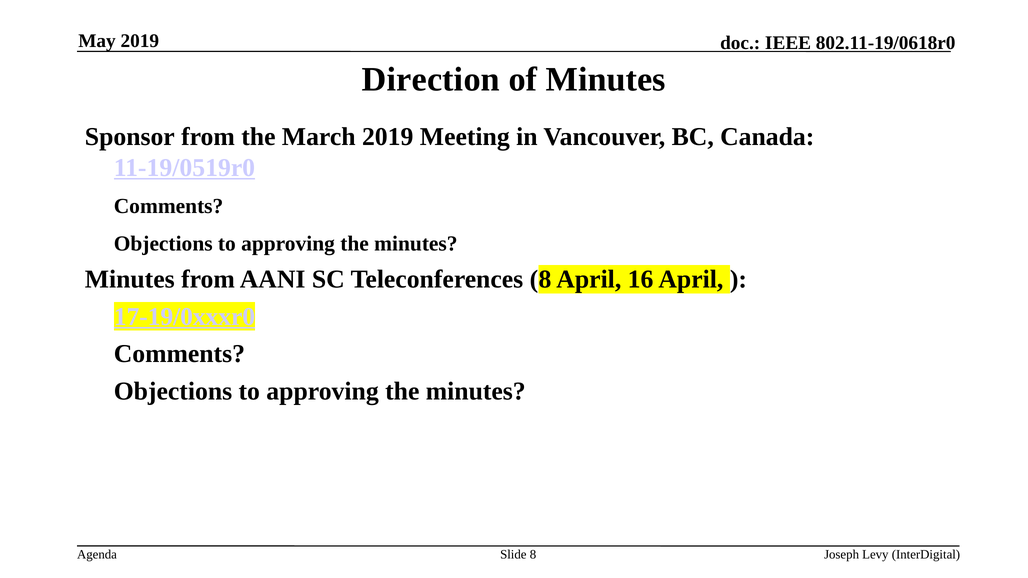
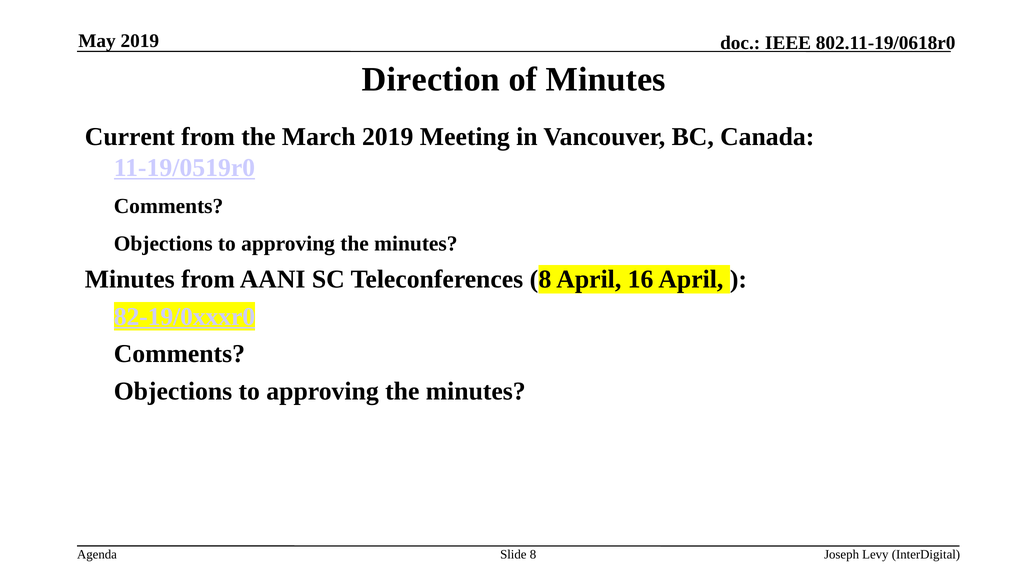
Sponsor: Sponsor -> Current
17-19/0xxxr0: 17-19/0xxxr0 -> 82-19/0xxxr0
